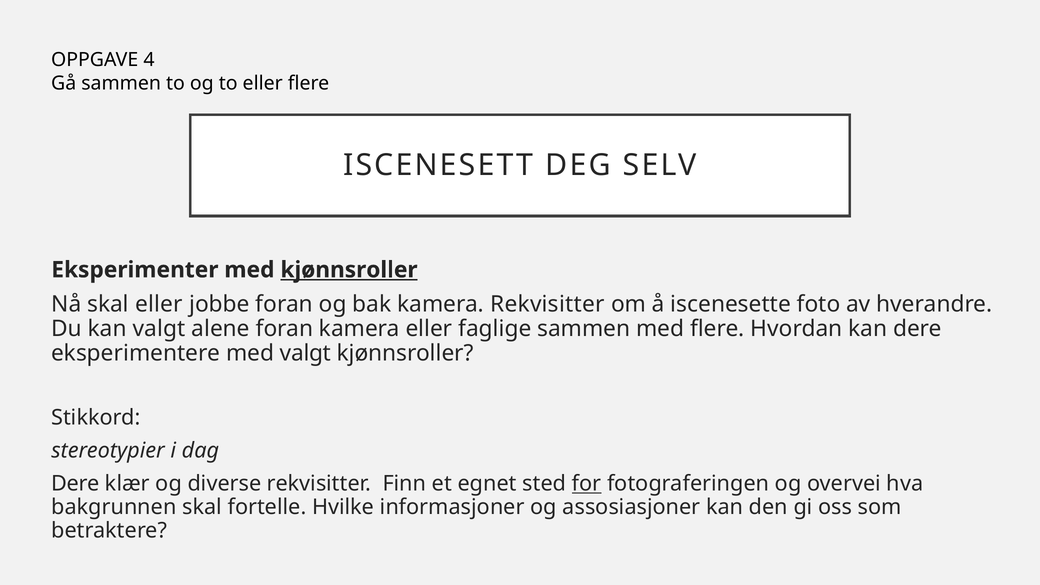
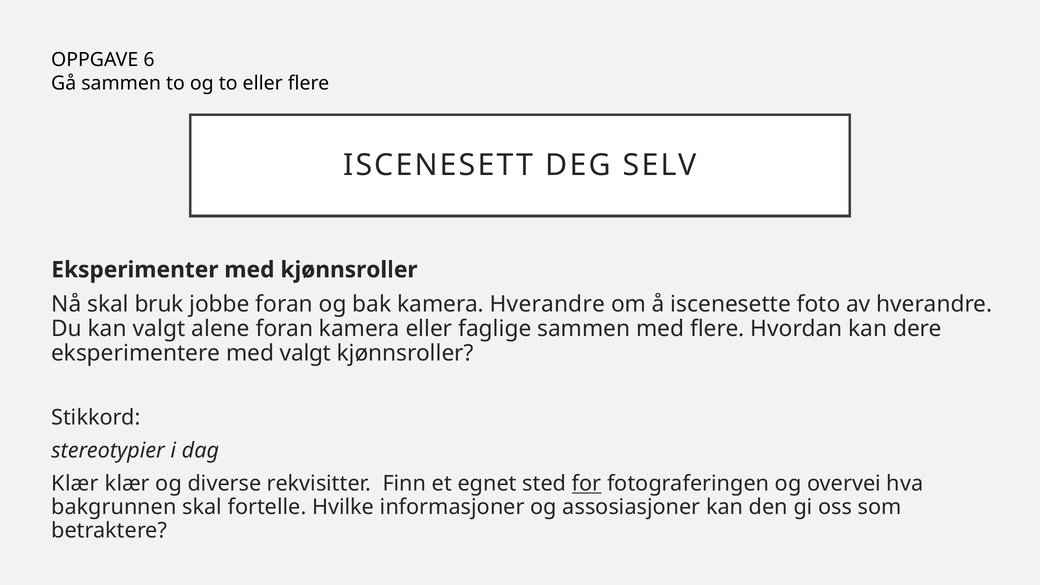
4: 4 -> 6
kjønnsroller at (349, 270) underline: present -> none
skal eller: eller -> bruk
kamera Rekvisitter: Rekvisitter -> Hverandre
Dere at (75, 484): Dere -> Klær
